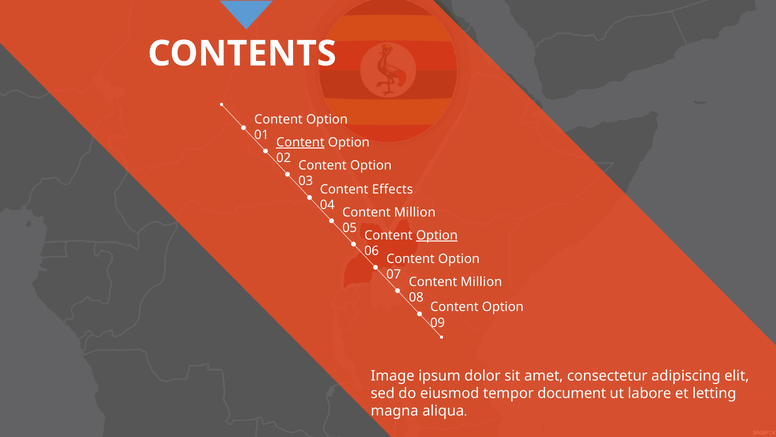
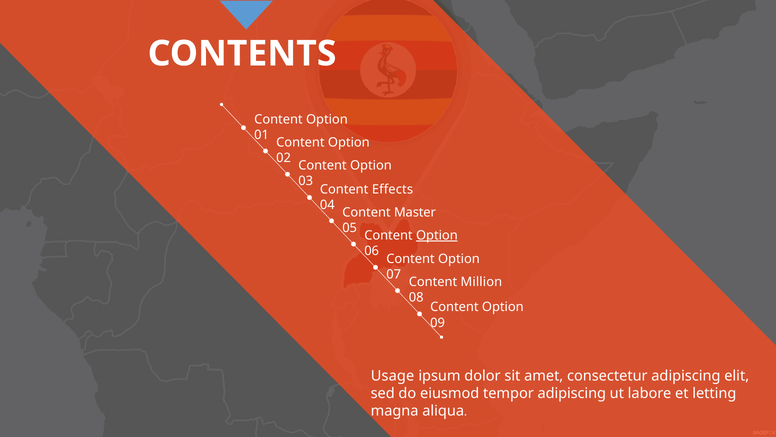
Content at (300, 142) underline: present -> none
Million at (415, 212): Million -> Master
Image: Image -> Usage
tempor document: document -> adipiscing
